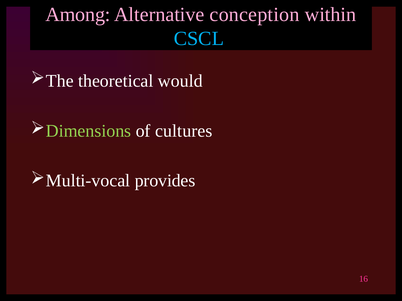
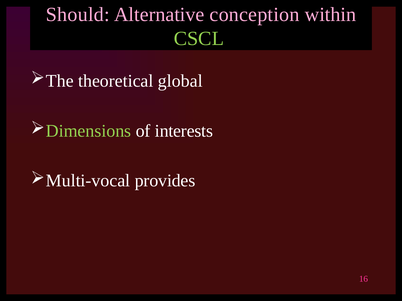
Among: Among -> Should
CSCL colour: light blue -> light green
would: would -> global
cultures: cultures -> interests
